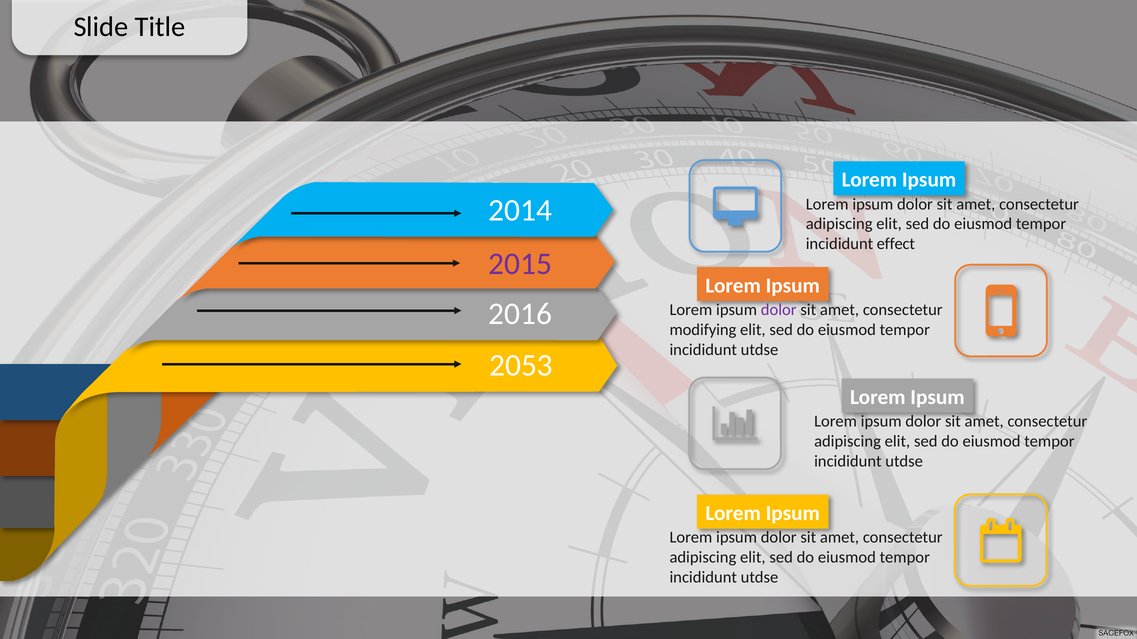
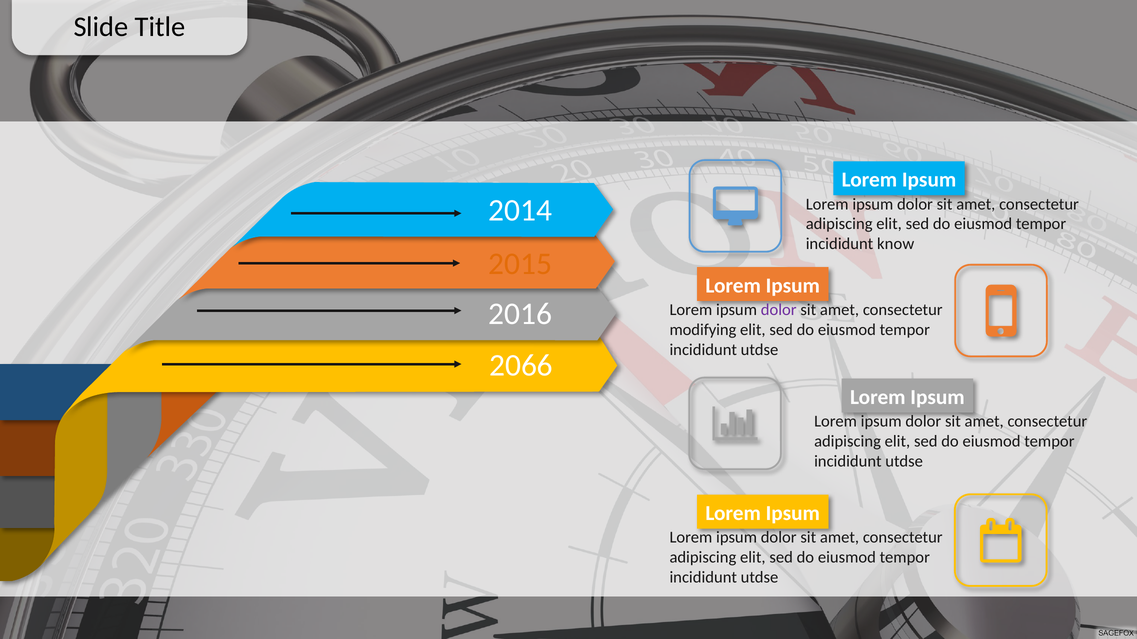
effect: effect -> know
2015 colour: purple -> orange
2053: 2053 -> 2066
